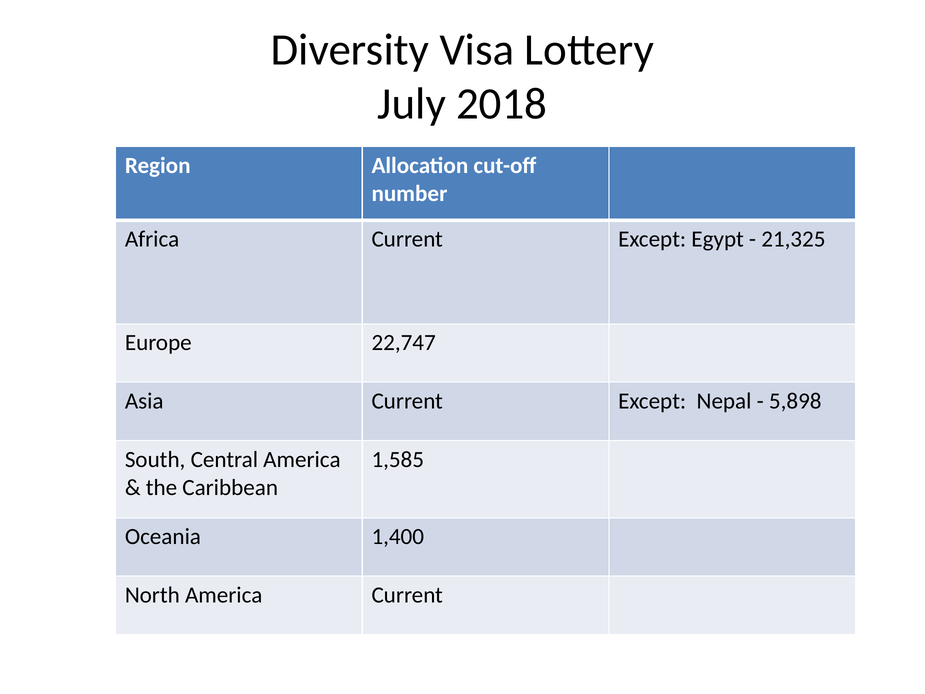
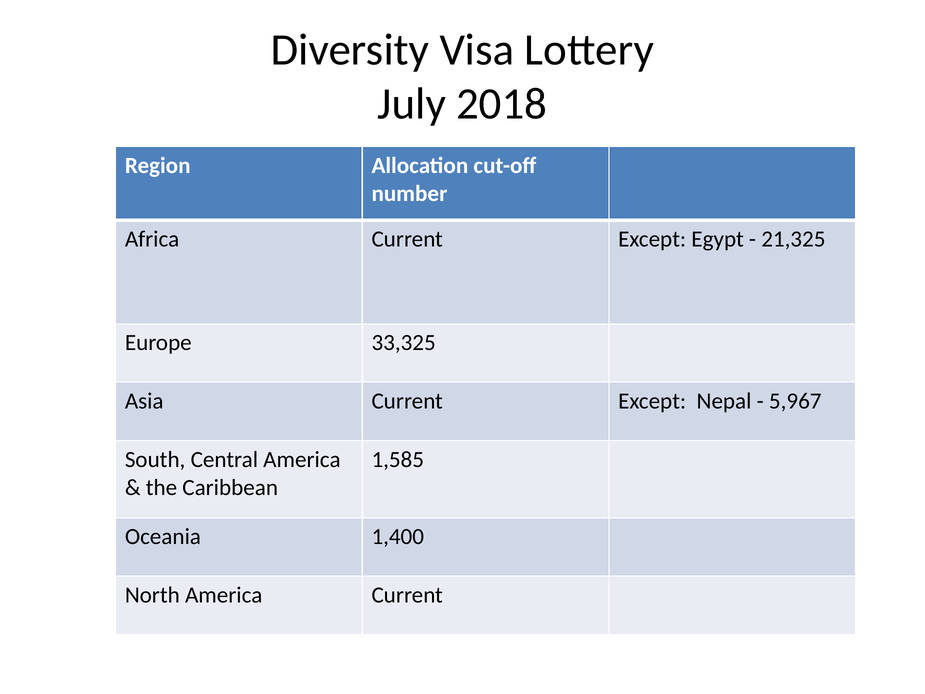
22,747: 22,747 -> 33,325
5,898: 5,898 -> 5,967
